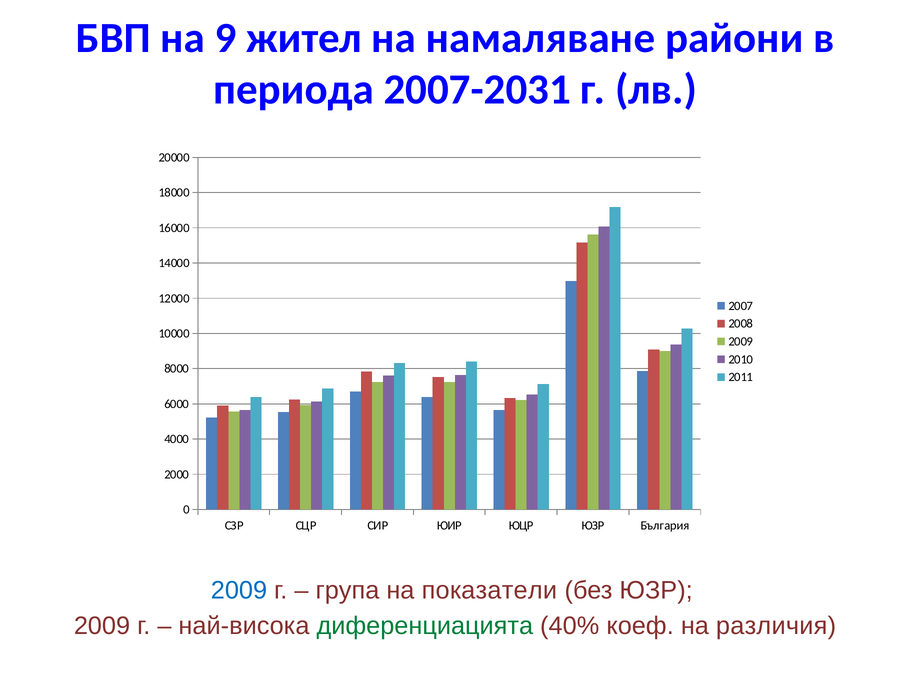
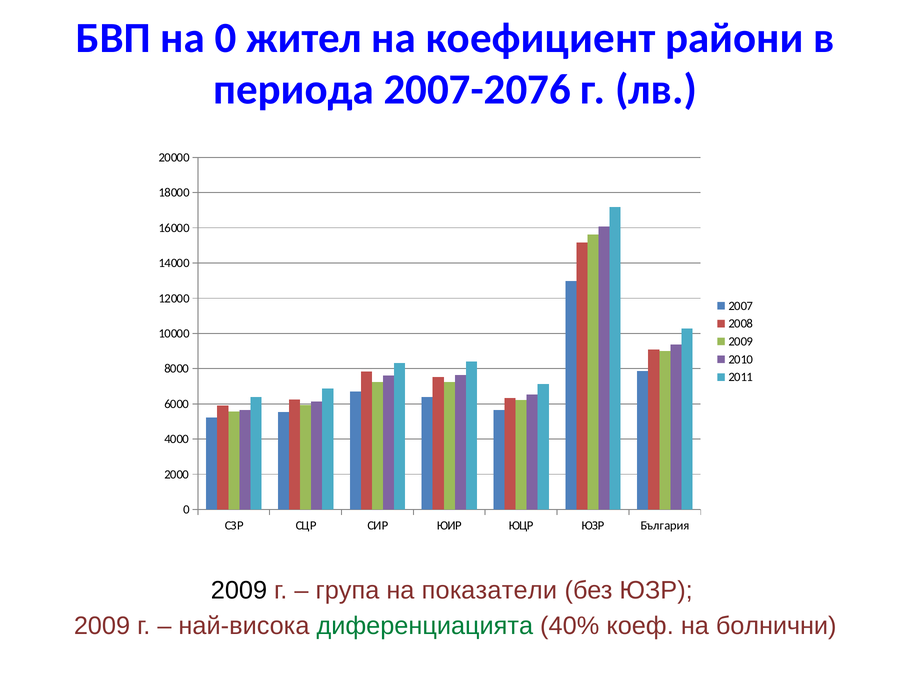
на 9: 9 -> 0
намаляване: намаляване -> коефициент
2007-2031: 2007-2031 -> 2007-2076
2009 at (239, 591) colour: blue -> black
различия: различия -> болнични
